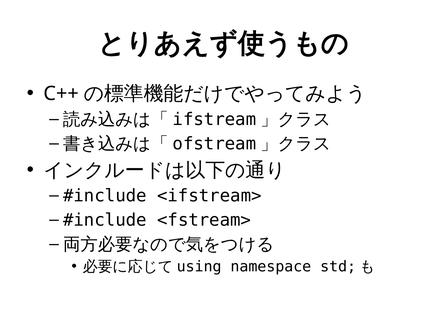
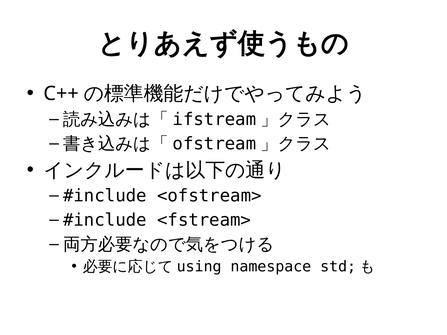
<ifstream>: <ifstream> -> <ofstream>
